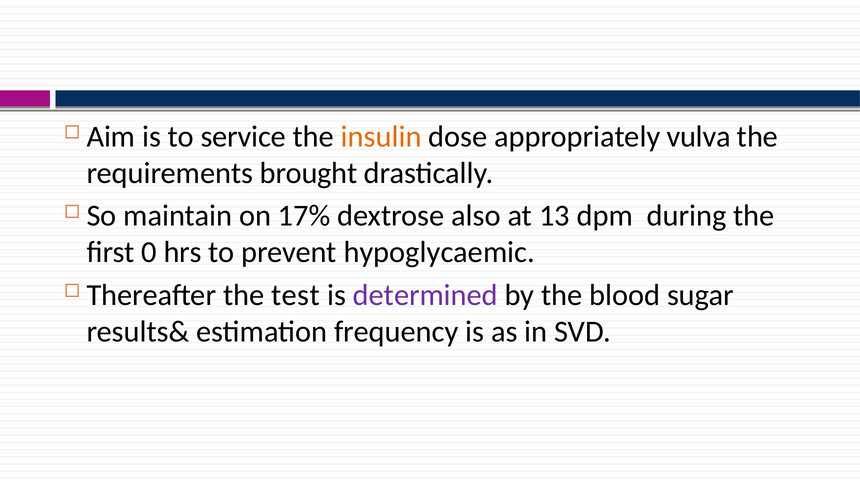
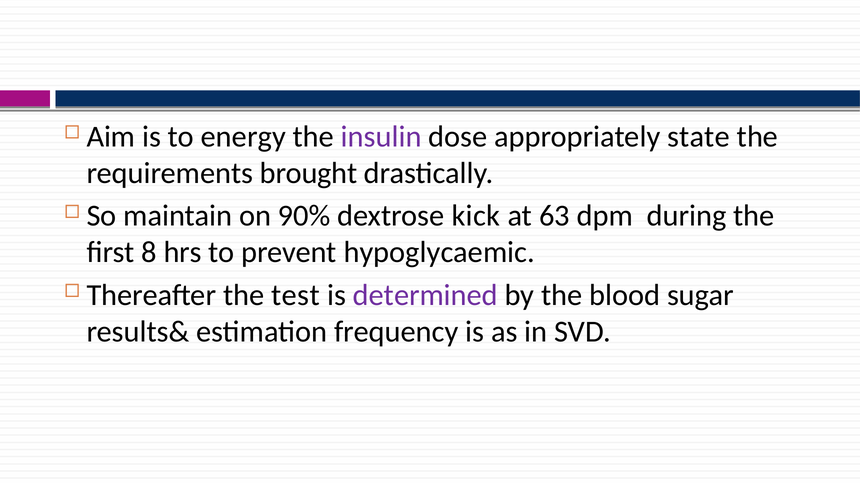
service: service -> energy
insulin colour: orange -> purple
vulva: vulva -> state
17%: 17% -> 90%
also: also -> kick
13: 13 -> 63
0: 0 -> 8
